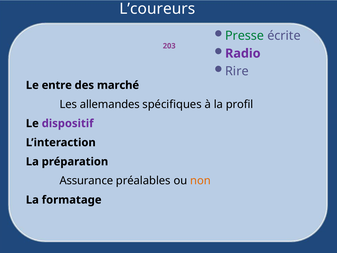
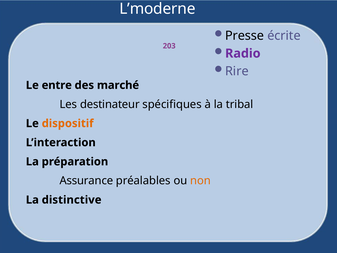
L’coureurs: L’coureurs -> L’moderne
Presse colour: green -> black
allemandes: allemandes -> destinateur
profil: profil -> tribal
dispositif colour: purple -> orange
formatage: formatage -> distinctive
